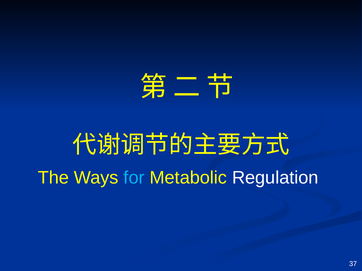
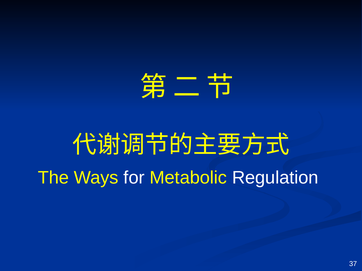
for colour: light blue -> white
